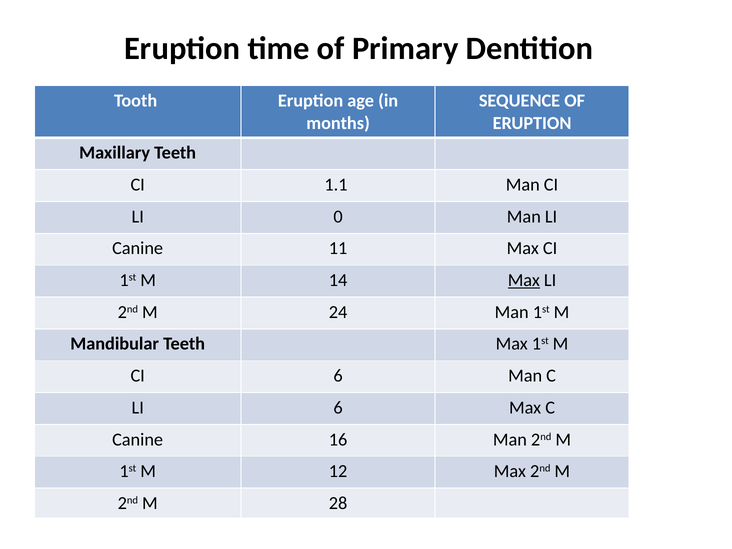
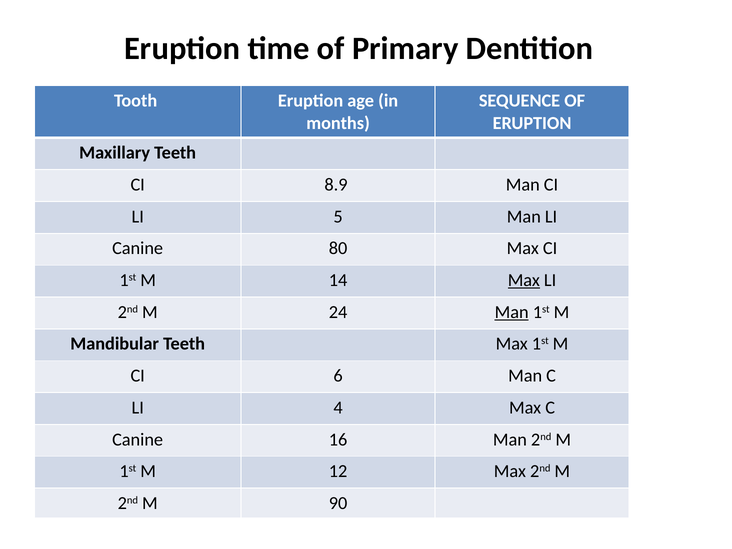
1.1: 1.1 -> 8.9
0: 0 -> 5
11: 11 -> 80
Man at (512, 312) underline: none -> present
LI 6: 6 -> 4
28: 28 -> 90
